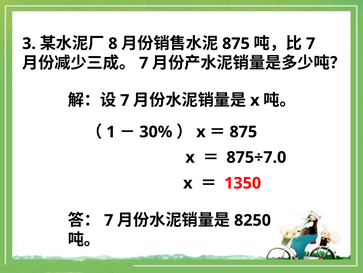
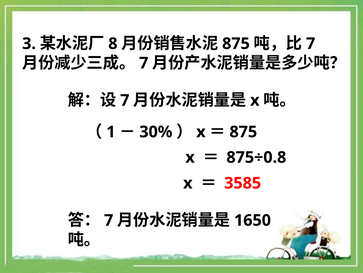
875÷7.0: 875÷7.0 -> 875÷0.8
1350: 1350 -> 3585
8250: 8250 -> 1650
